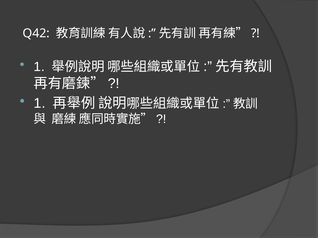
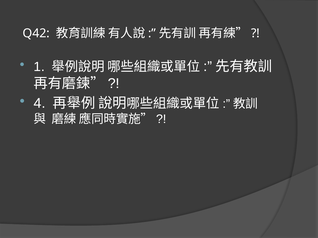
1 at (40, 103): 1 -> 4
